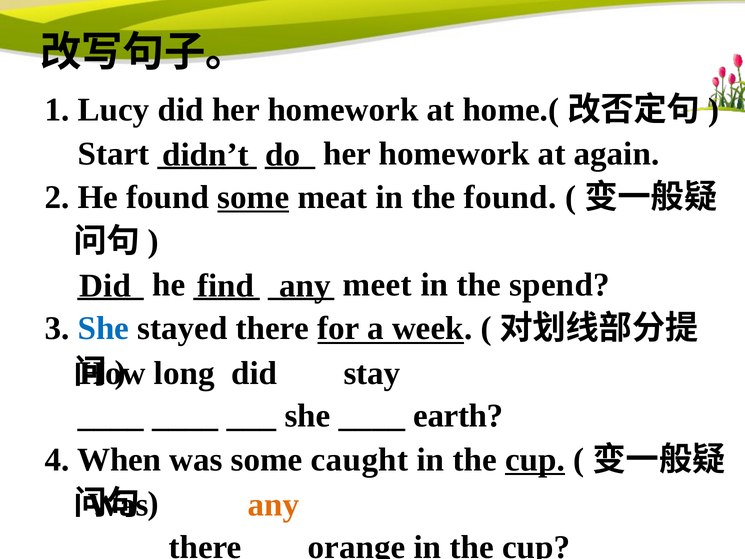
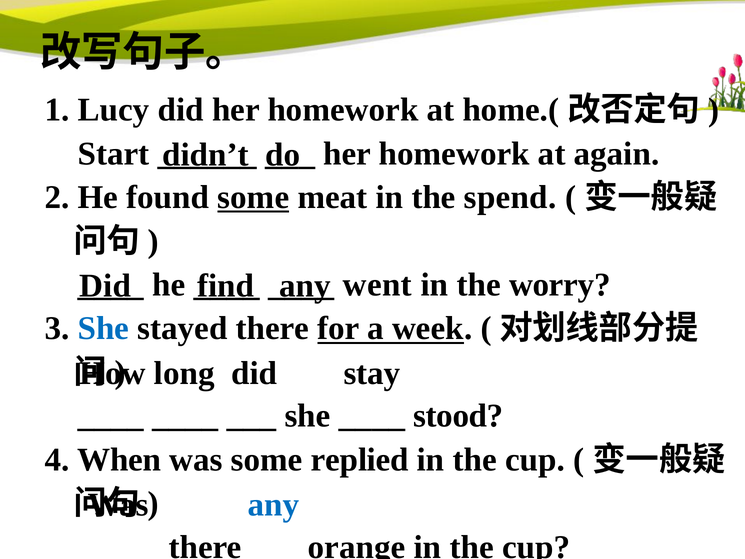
the found: found -> spend
meet: meet -> went
spend: spend -> worry
earth: earth -> stood
caught: caught -> replied
cup at (535, 459) underline: present -> none
any at (274, 504) colour: orange -> blue
